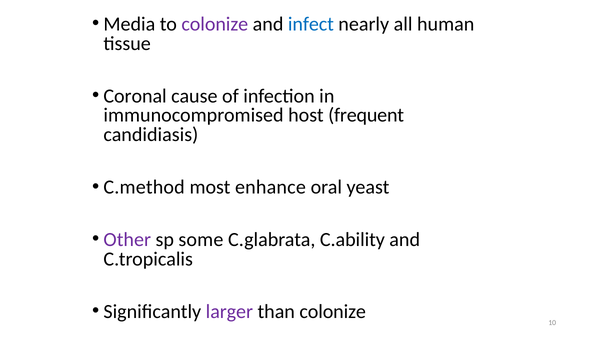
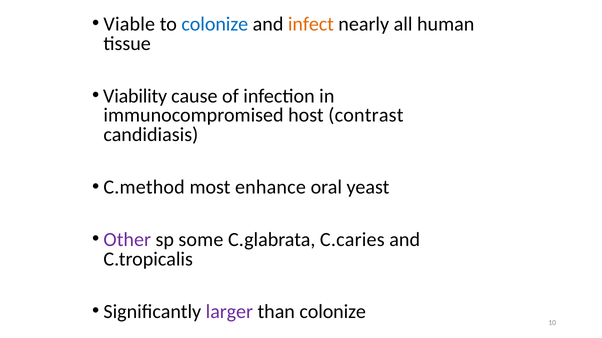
Media: Media -> Viable
colonize at (215, 24) colour: purple -> blue
infect colour: blue -> orange
Coronal: Coronal -> Viability
frequent: frequent -> contrast
C.ability: C.ability -> C.caries
